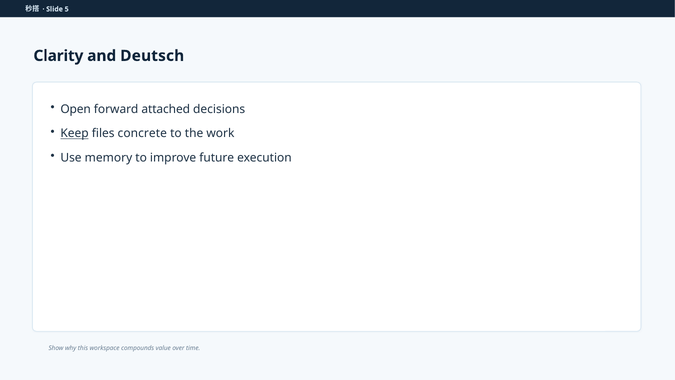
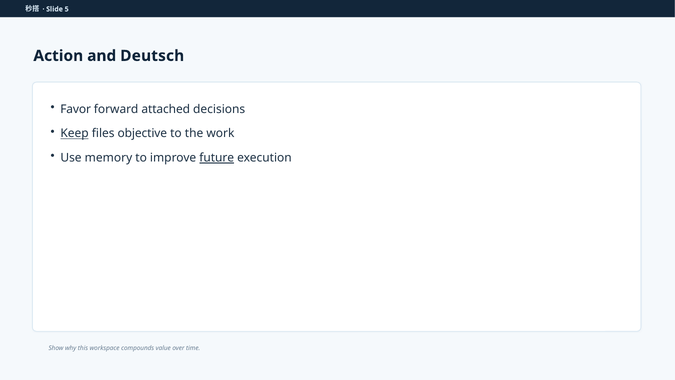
Clarity: Clarity -> Action
Open: Open -> Favor
concrete: concrete -> objective
future underline: none -> present
